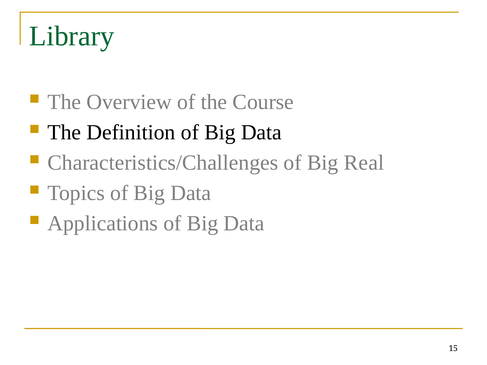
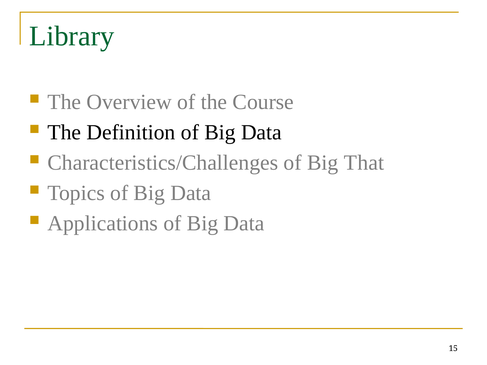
Real: Real -> That
